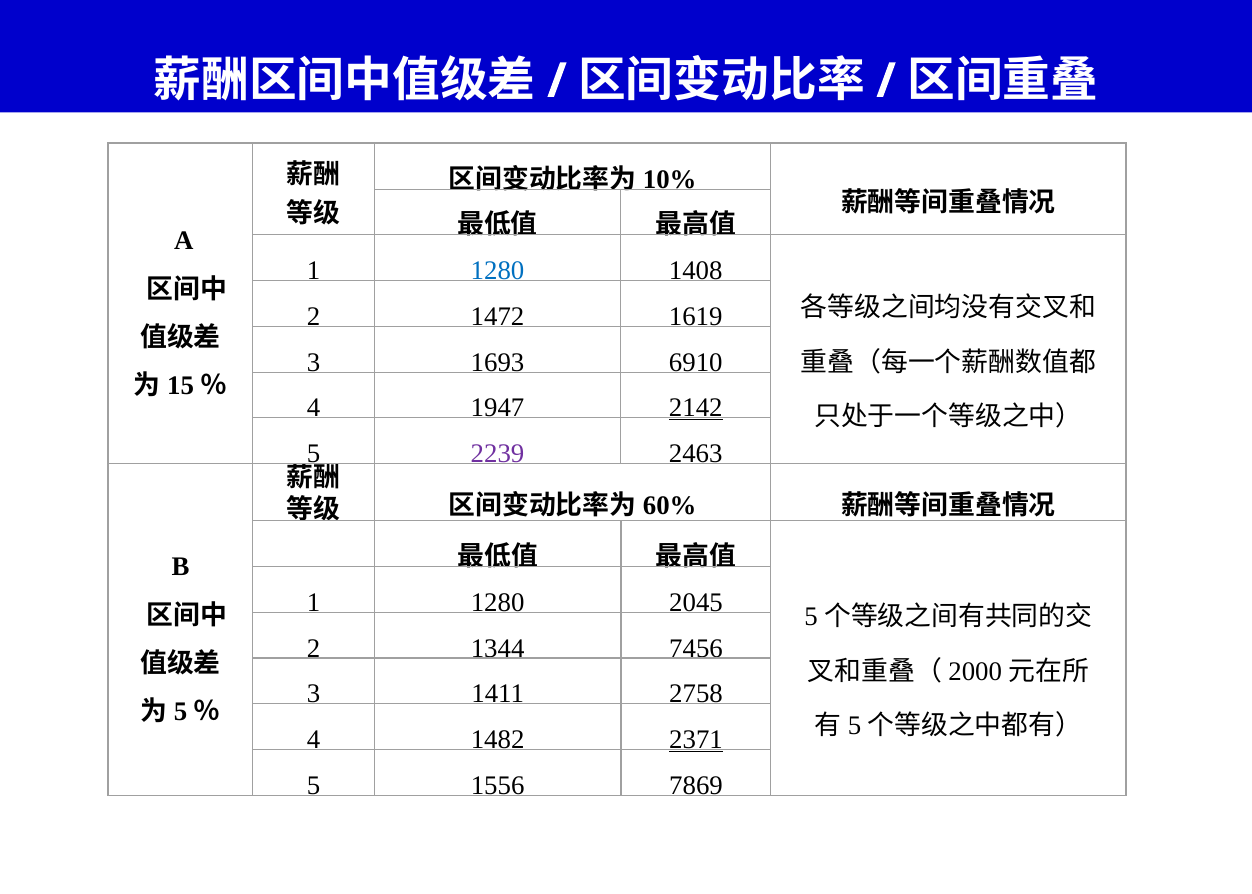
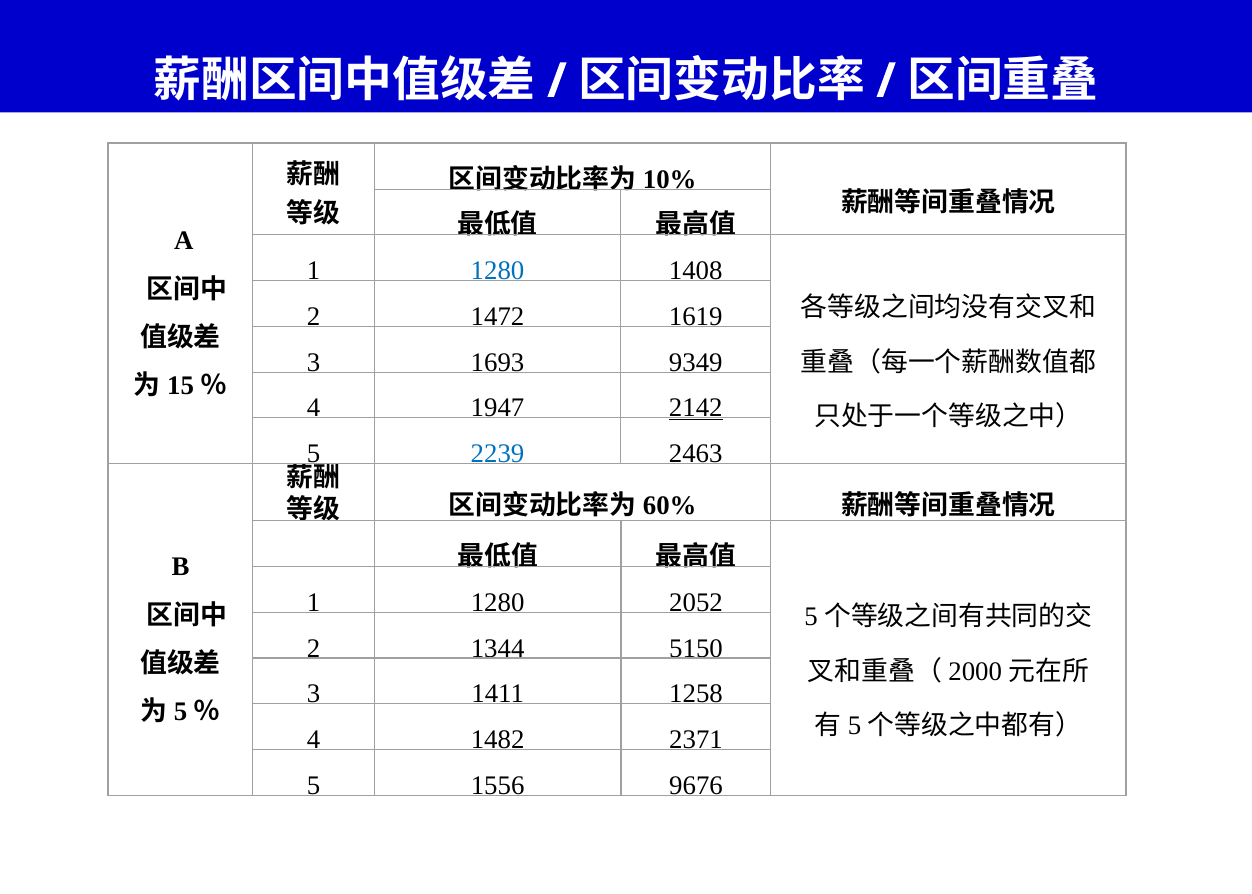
6910: 6910 -> 9349
2239 colour: purple -> blue
2045: 2045 -> 2052
7456: 7456 -> 5150
2758: 2758 -> 1258
2371 underline: present -> none
7869: 7869 -> 9676
